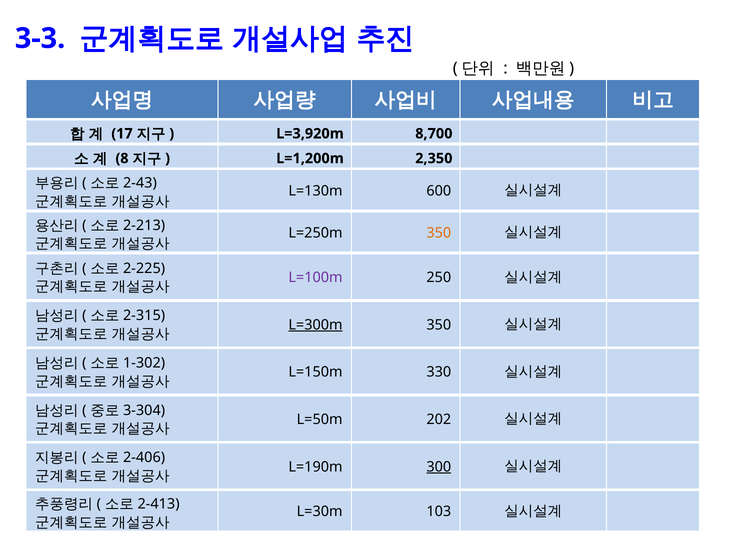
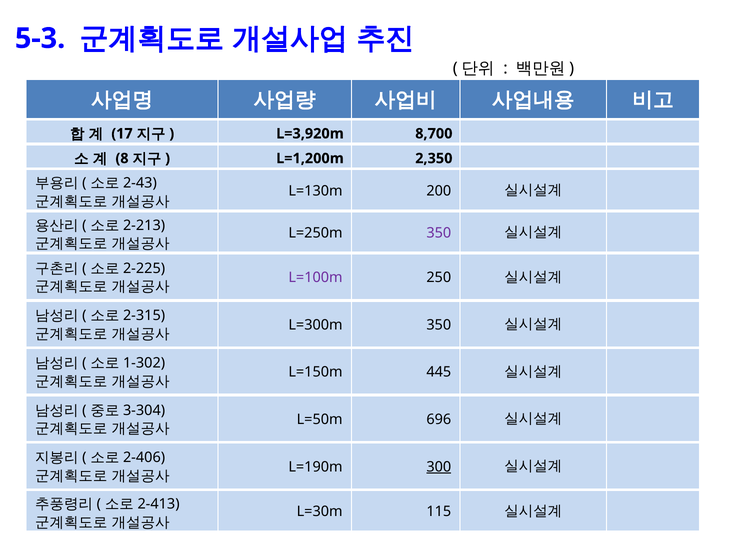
3-3: 3-3 -> 5-3
600: 600 -> 200
350 at (439, 233) colour: orange -> purple
L=300m underline: present -> none
330: 330 -> 445
202: 202 -> 696
103: 103 -> 115
